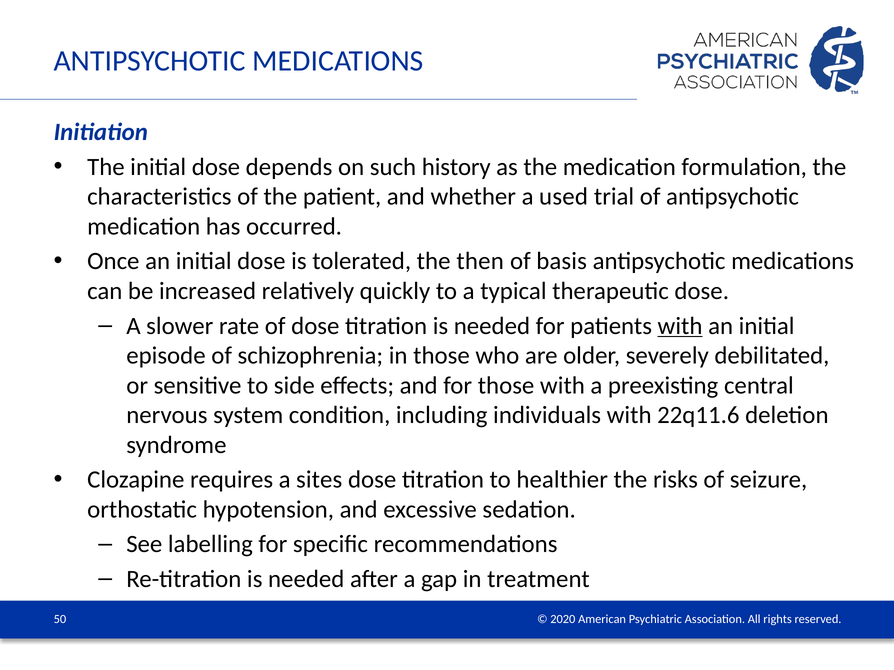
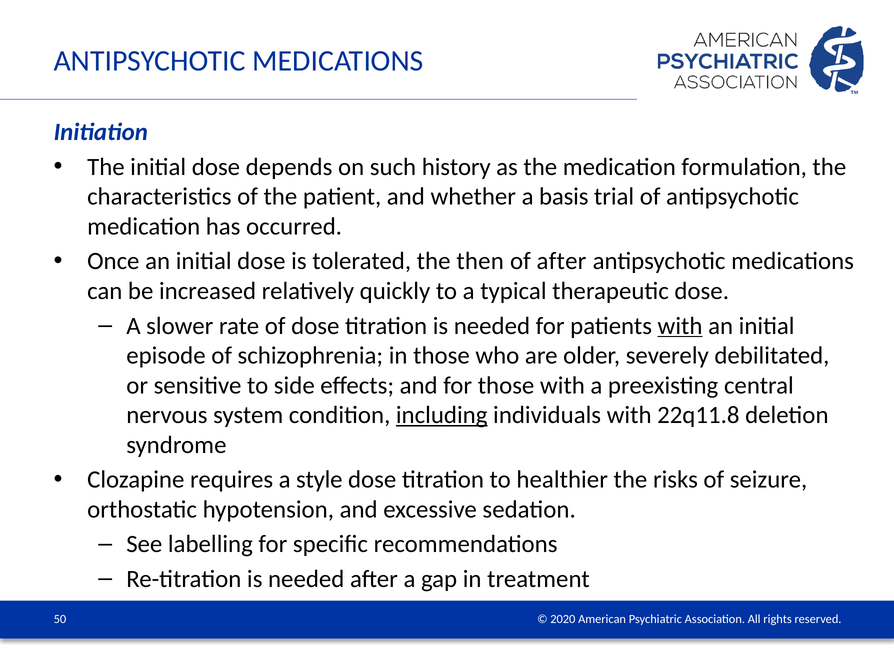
used: used -> basis
of basis: basis -> after
including underline: none -> present
22q11.6: 22q11.6 -> 22q11.8
sites: sites -> style
